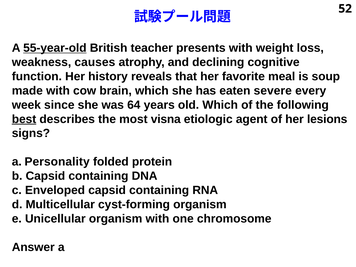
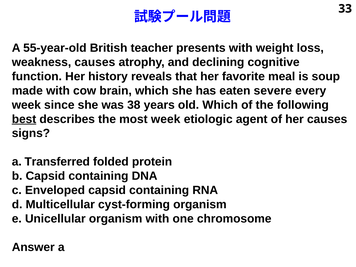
52: 52 -> 33
55-year-old underline: present -> none
64: 64 -> 38
most visna: visna -> week
her lesions: lesions -> causes
Personality: Personality -> Transferred
